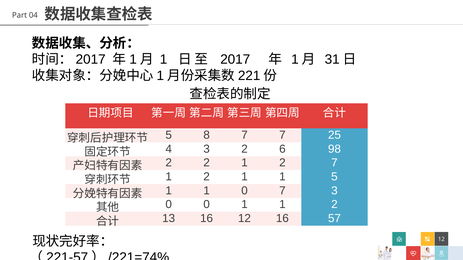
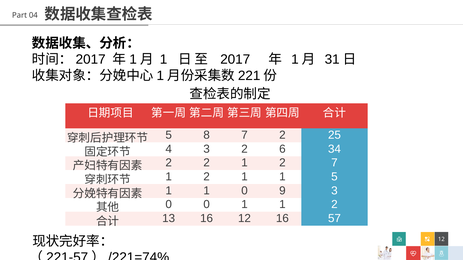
7 7: 7 -> 2
98: 98 -> 34
0 7: 7 -> 9
